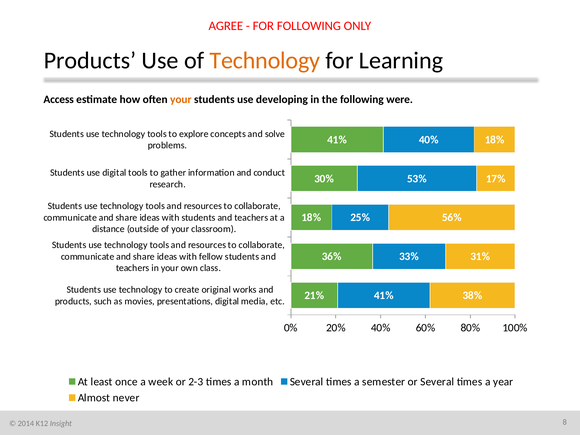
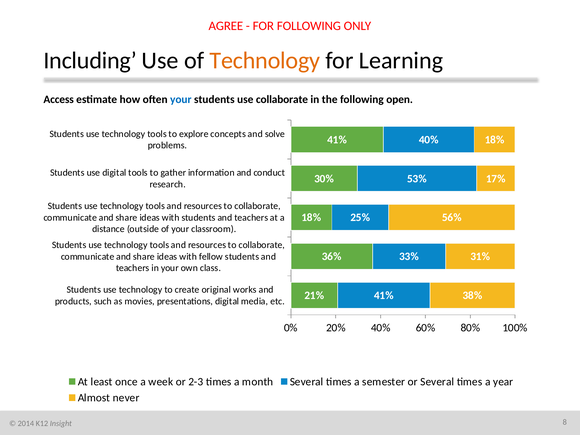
Products at (90, 61): Products -> Including
your at (181, 99) colour: orange -> blue
use developing: developing -> collaborate
were: were -> open
